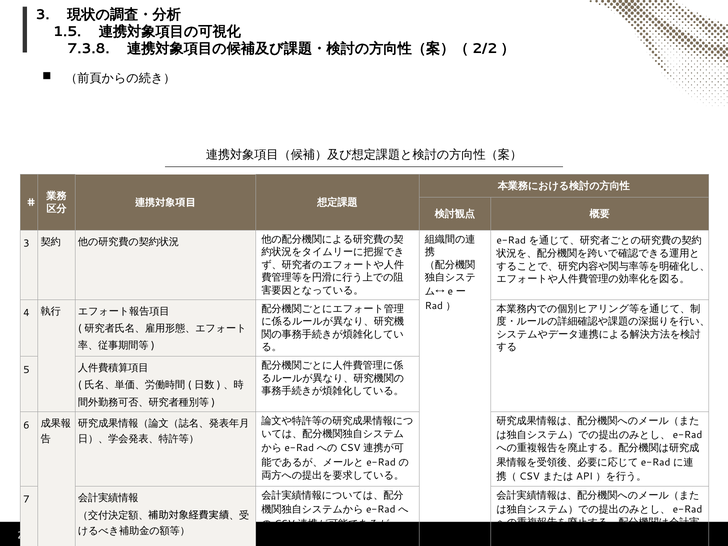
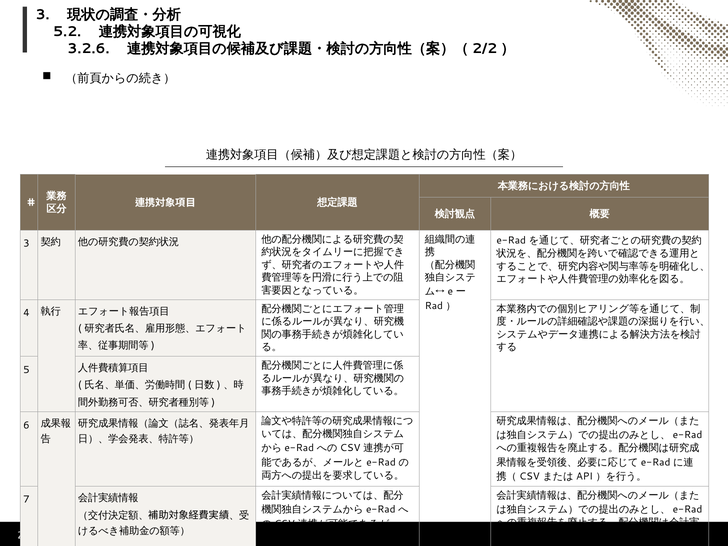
1.5: 1.5 -> 5.2
7.3.8: 7.3.8 -> 3.2.6
